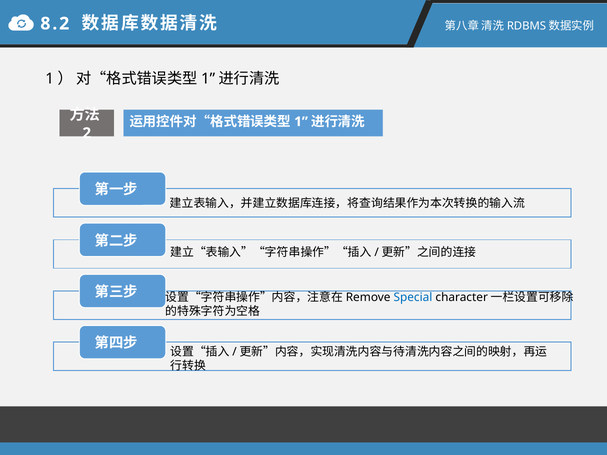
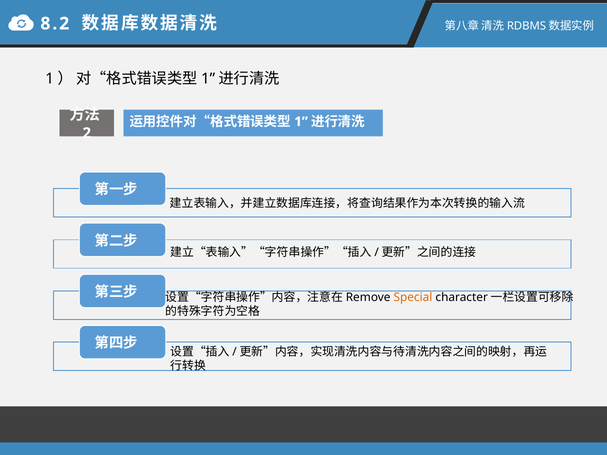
Special colour: blue -> orange
